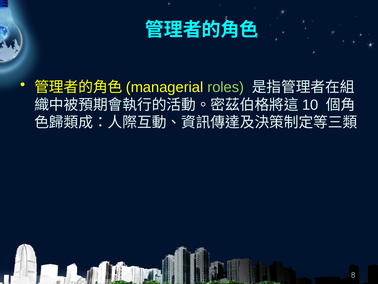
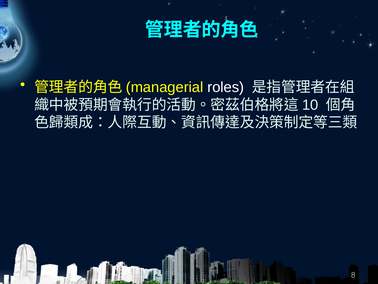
roles colour: light green -> white
